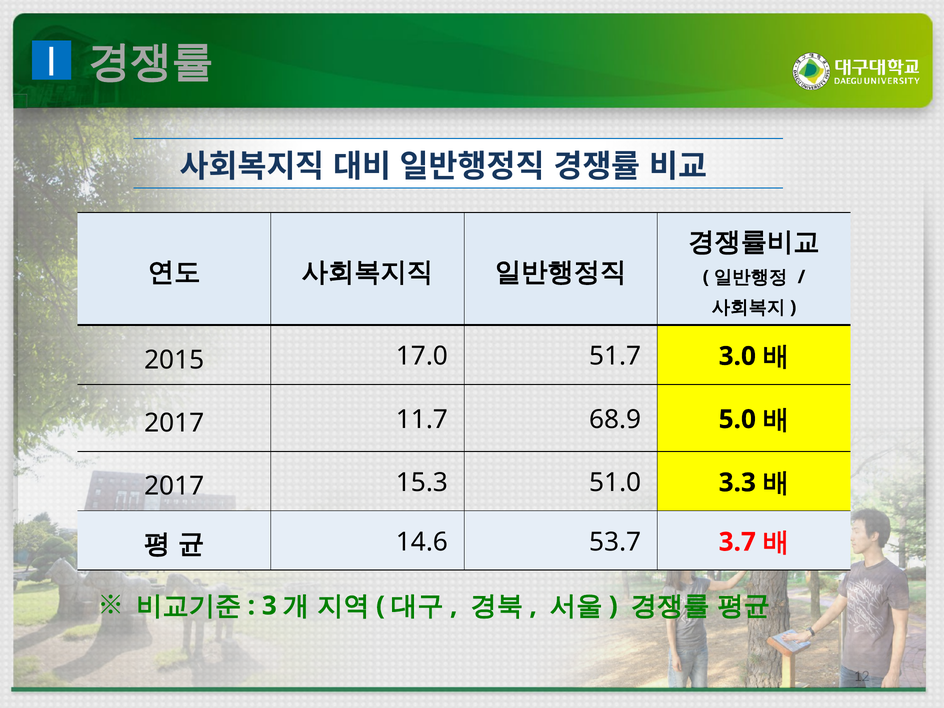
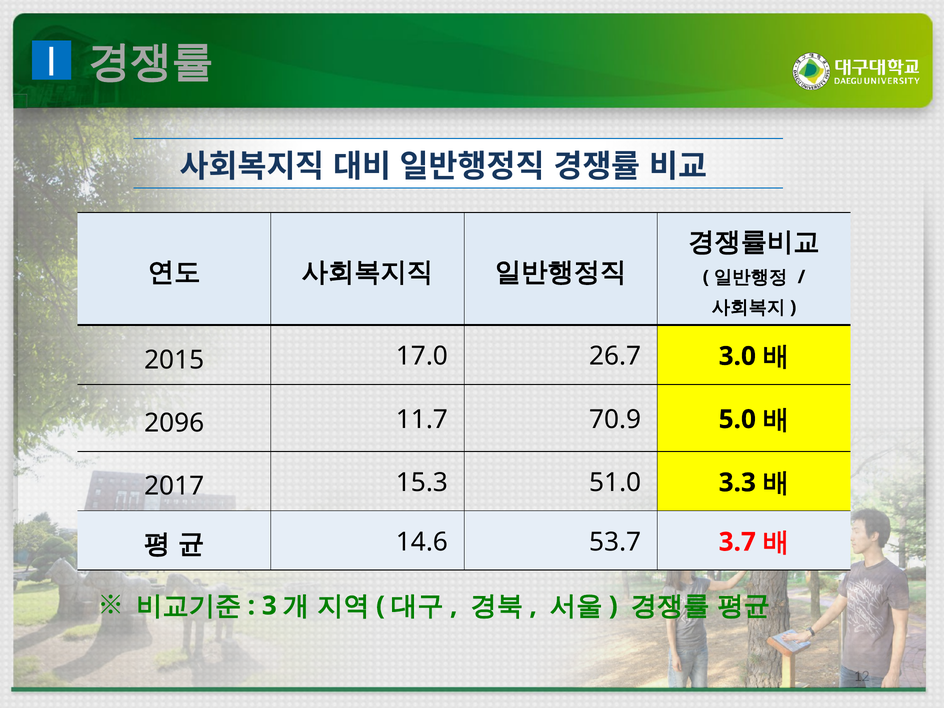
51.7: 51.7 -> 26.7
2017 at (174, 423): 2017 -> 2096
68.9: 68.9 -> 70.9
